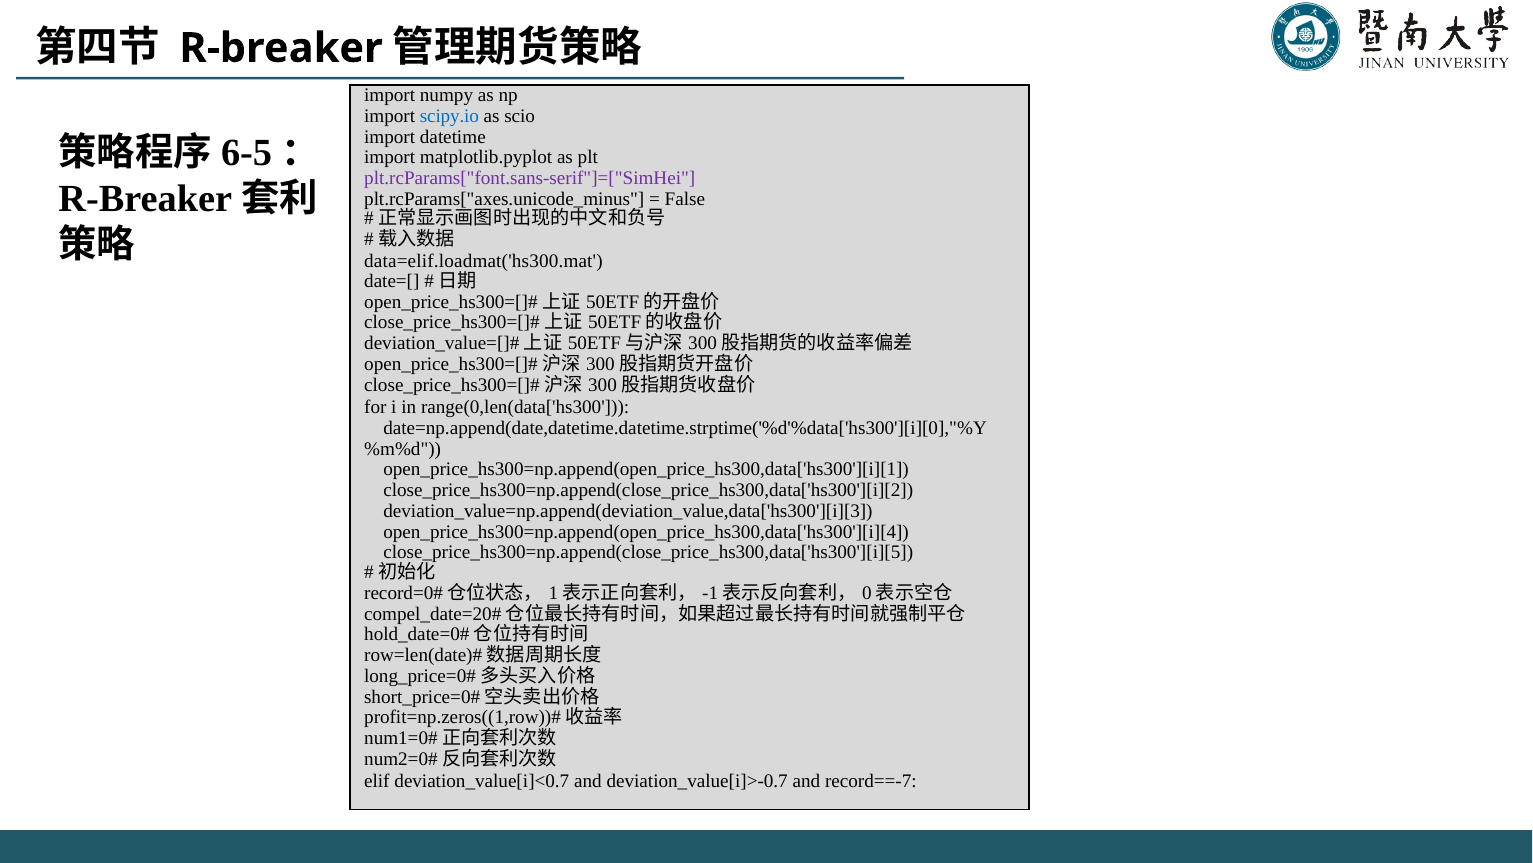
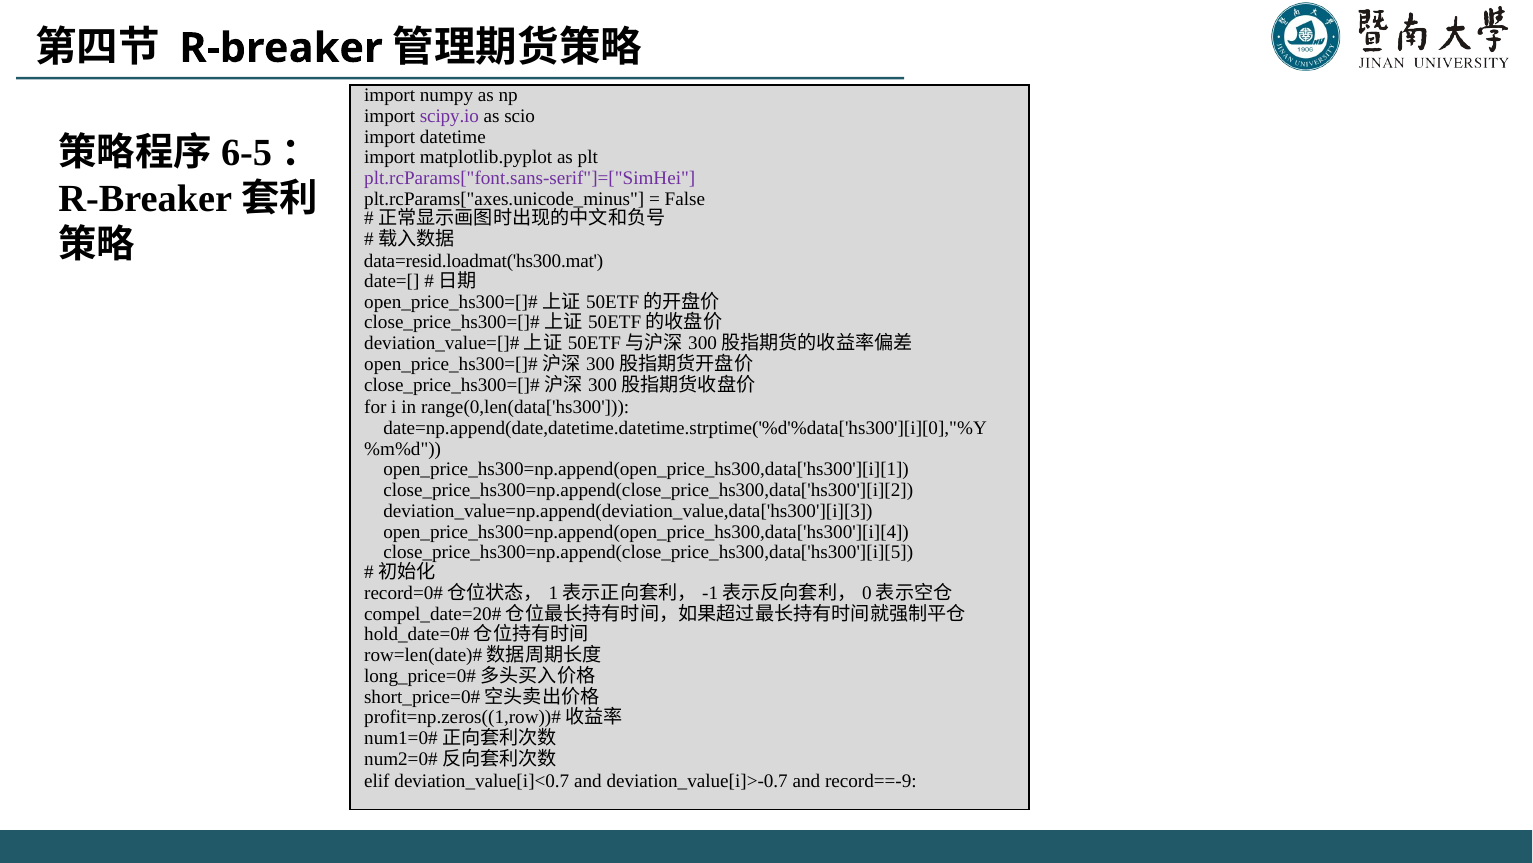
scipy.io colour: blue -> purple
data=elif.loadmat('hs300.mat: data=elif.loadmat('hs300.mat -> data=resid.loadmat('hs300.mat
record==-7: record==-7 -> record==-9
